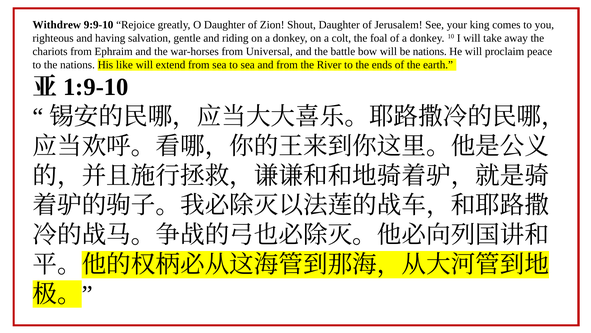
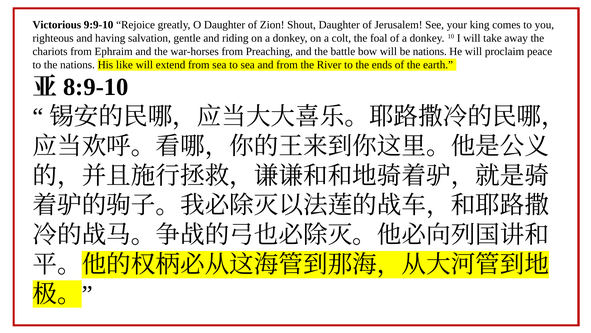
Withdrew: Withdrew -> Victorious
Universal: Universal -> Preaching
1:9-10: 1:9-10 -> 8:9-10
